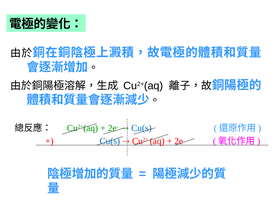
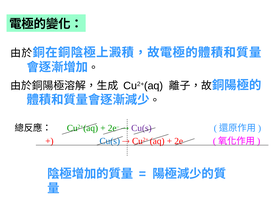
Cu(s at (141, 128) colour: blue -> purple
